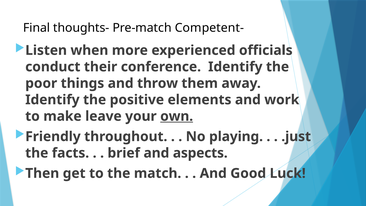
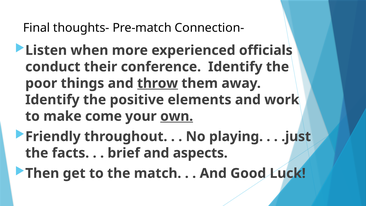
Competent-: Competent- -> Connection-
throw underline: none -> present
leave: leave -> come
